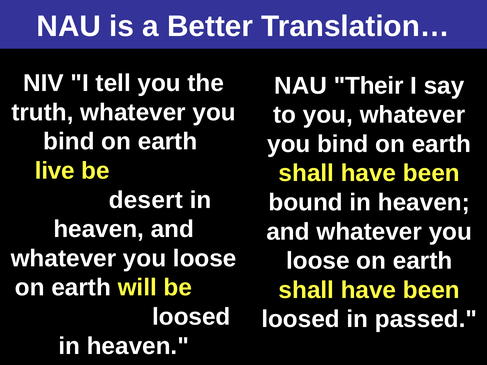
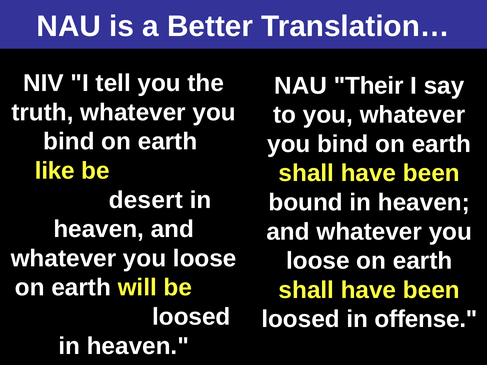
live: live -> like
passed: passed -> offense
